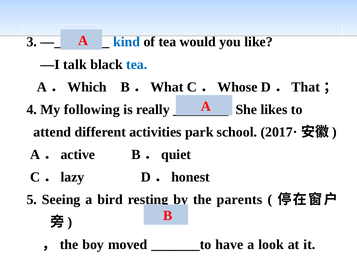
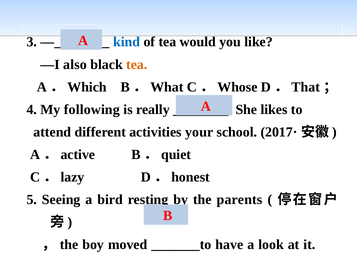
talk: talk -> also
tea at (137, 64) colour: blue -> orange
park: park -> your
